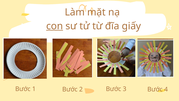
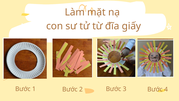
con underline: present -> none
